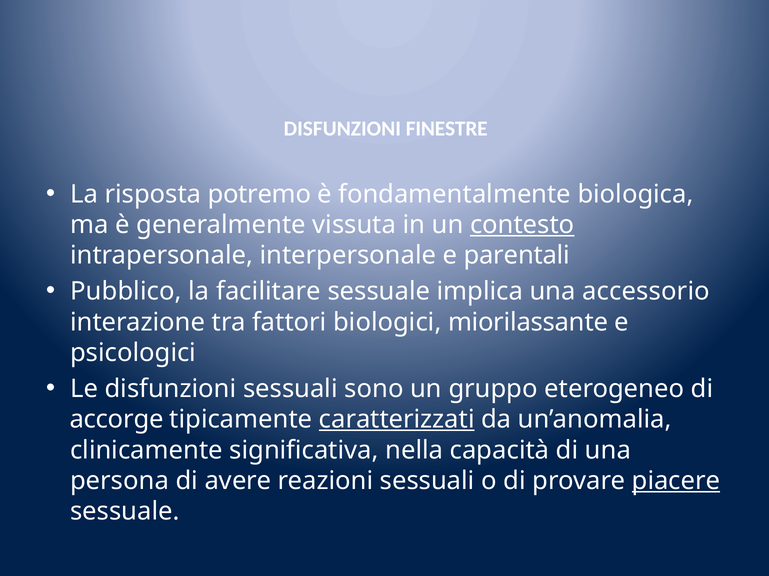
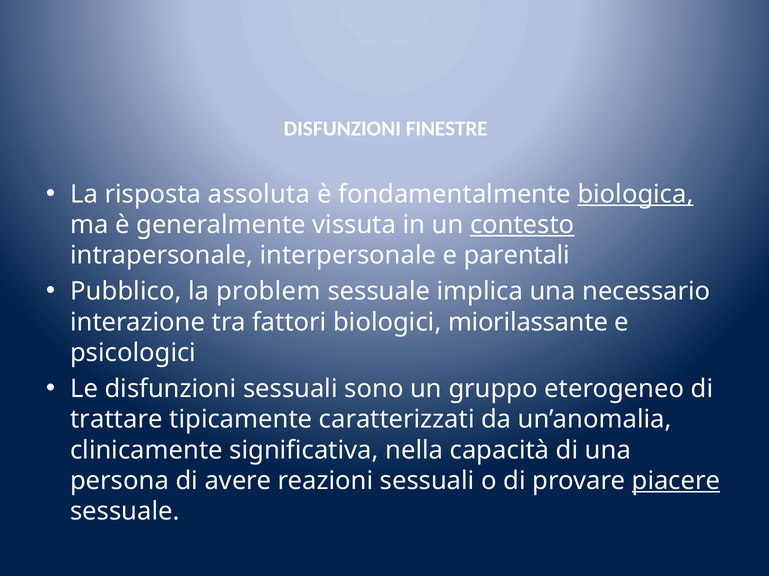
potremo: potremo -> assoluta
biologica underline: none -> present
facilitare: facilitare -> problem
accessorio: accessorio -> necessario
accorge: accorge -> trattare
caratterizzati underline: present -> none
